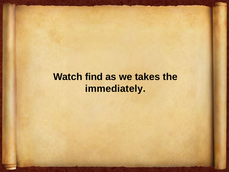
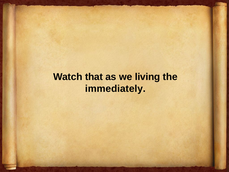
find: find -> that
takes: takes -> living
